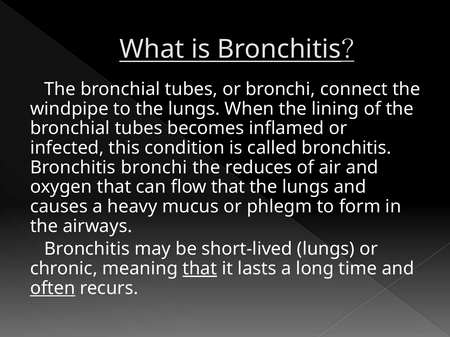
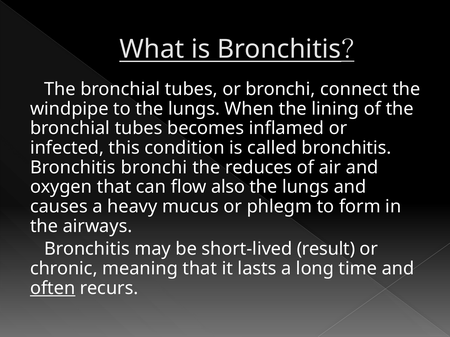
flow that: that -> also
short-lived lungs: lungs -> result
that at (200, 269) underline: present -> none
